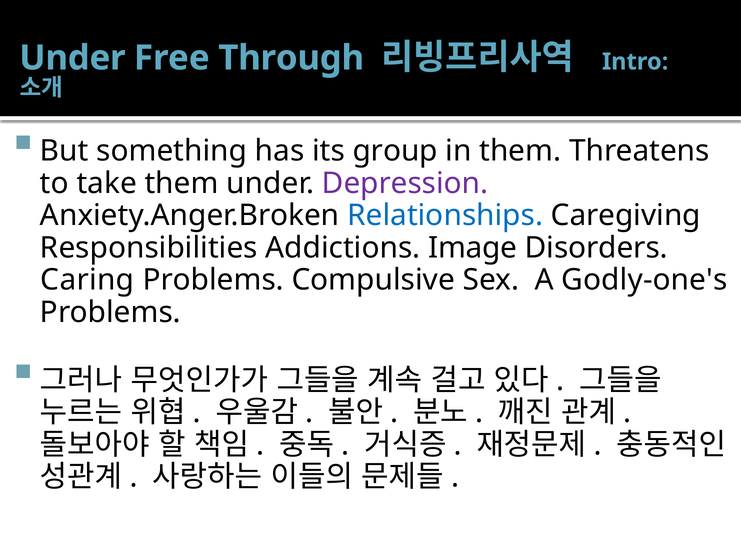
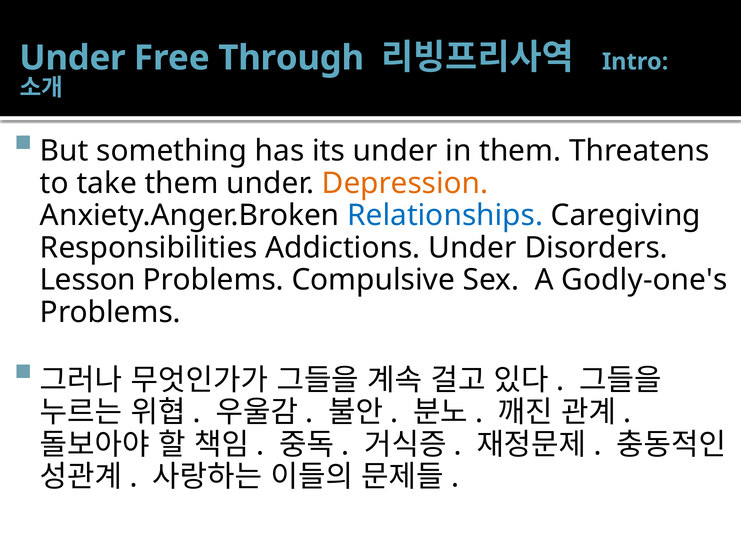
its group: group -> under
Depression colour: purple -> orange
Addictions Image: Image -> Under
Caring: Caring -> Lesson
